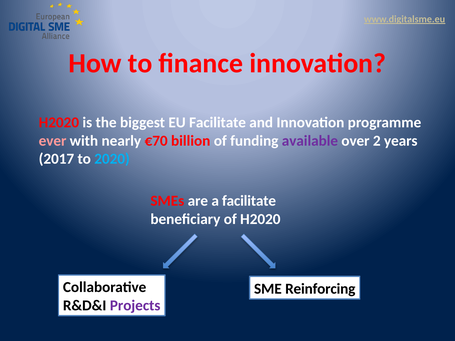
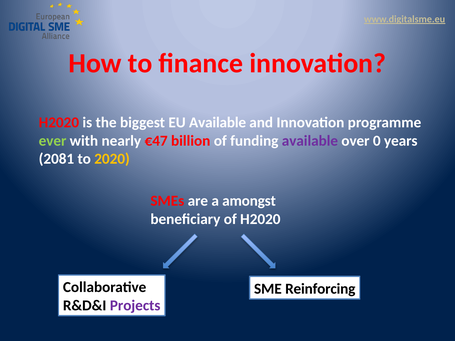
EU Facilitate: Facilitate -> Available
ever colour: pink -> light green
€70: €70 -> €47
2: 2 -> 0
2017: 2017 -> 2081
2020 colour: light blue -> yellow
a facilitate: facilitate -> amongst
